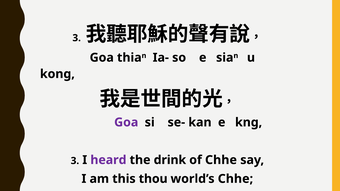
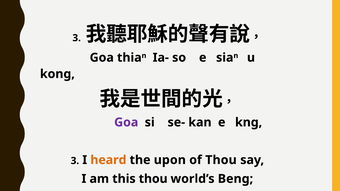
heard colour: purple -> orange
drink: drink -> upon
of Chhe: Chhe -> Thou
world’s Chhe: Chhe -> Beng
